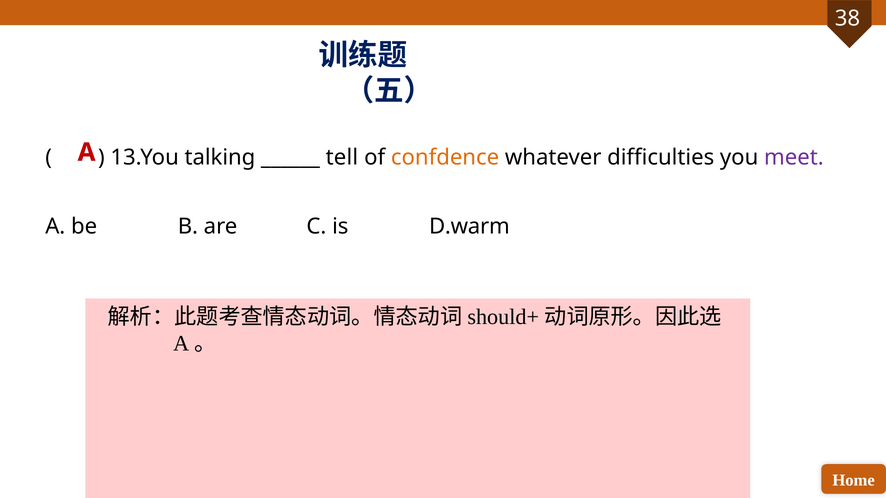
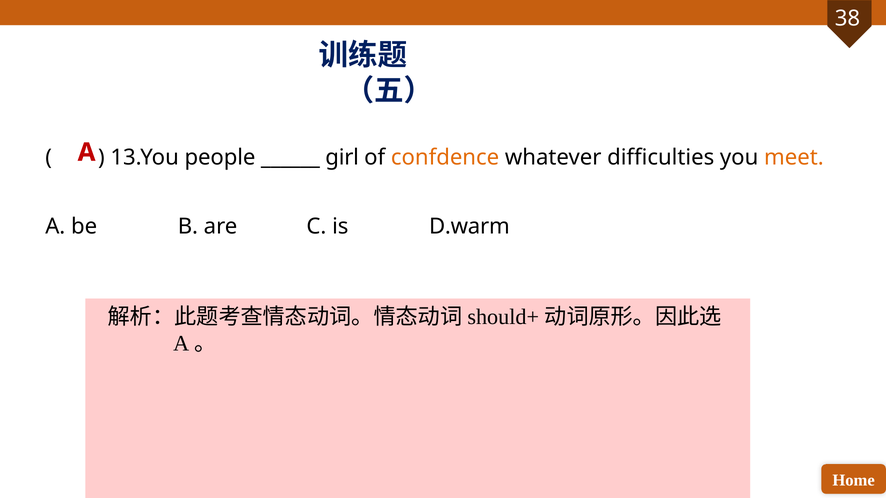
talking: talking -> people
tell: tell -> girl
meet colour: purple -> orange
